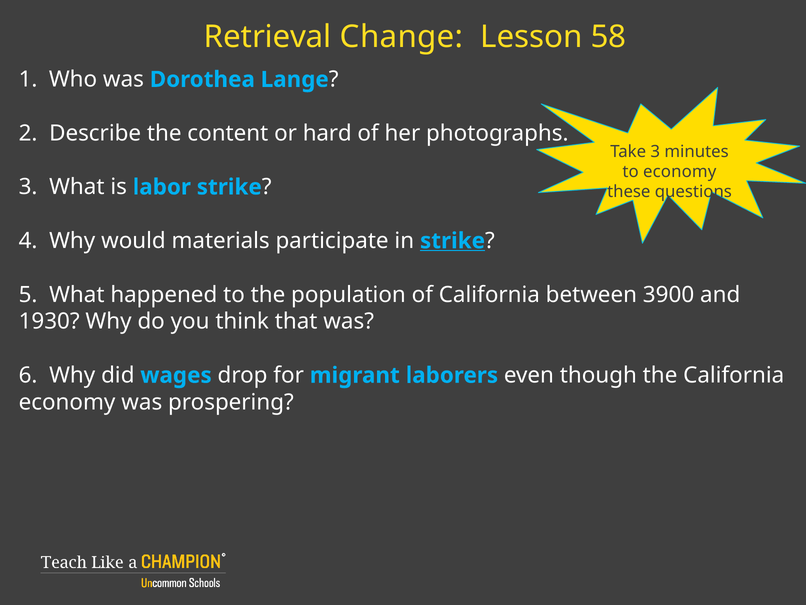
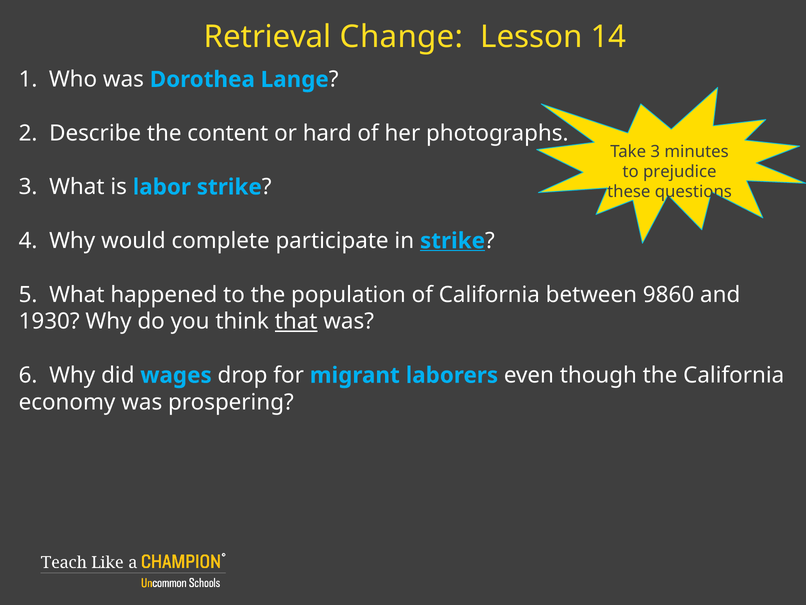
58: 58 -> 14
to economy: economy -> prejudice
materials: materials -> complete
3900: 3900 -> 9860
that underline: none -> present
